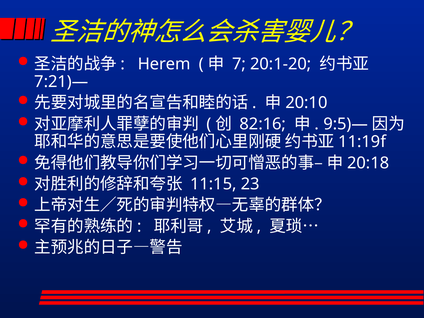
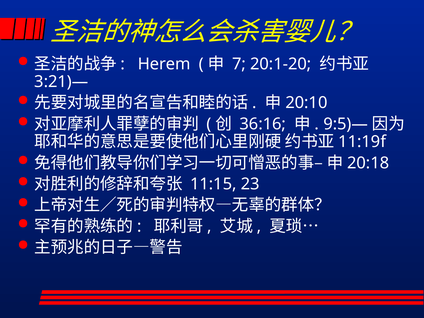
7:21)—: 7:21)— -> 3:21)—
82:16: 82:16 -> 36:16
